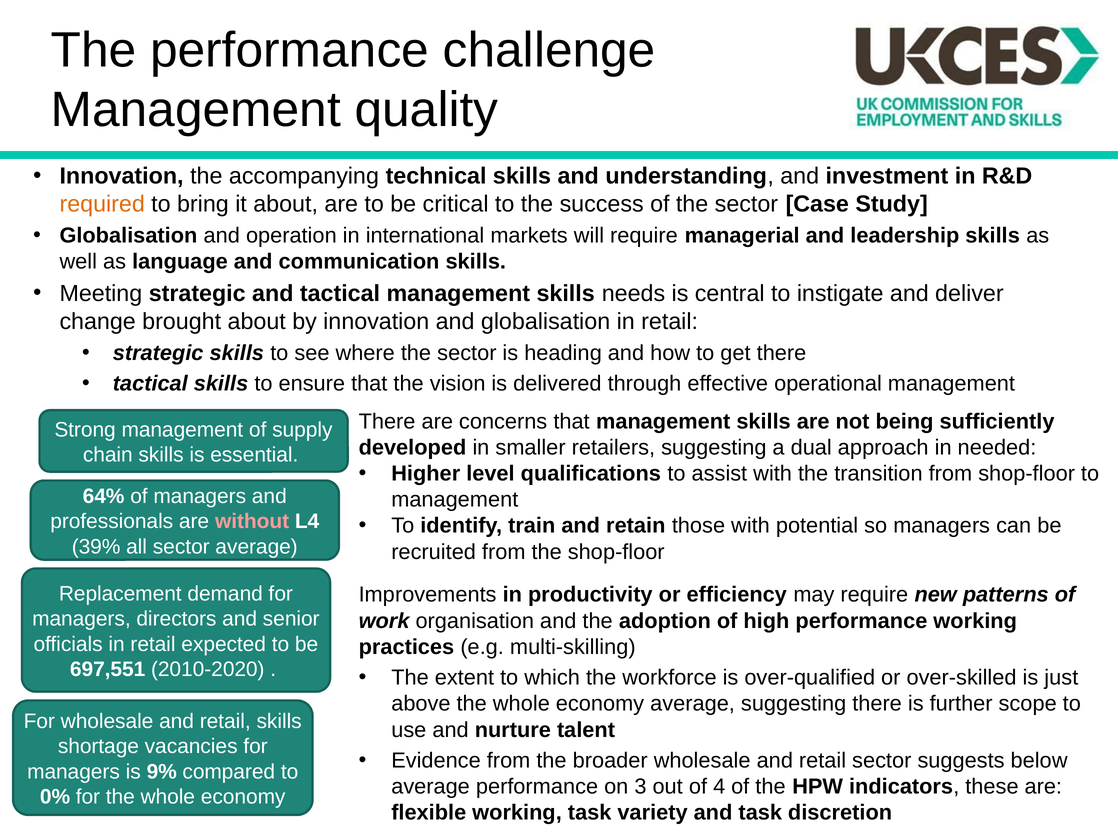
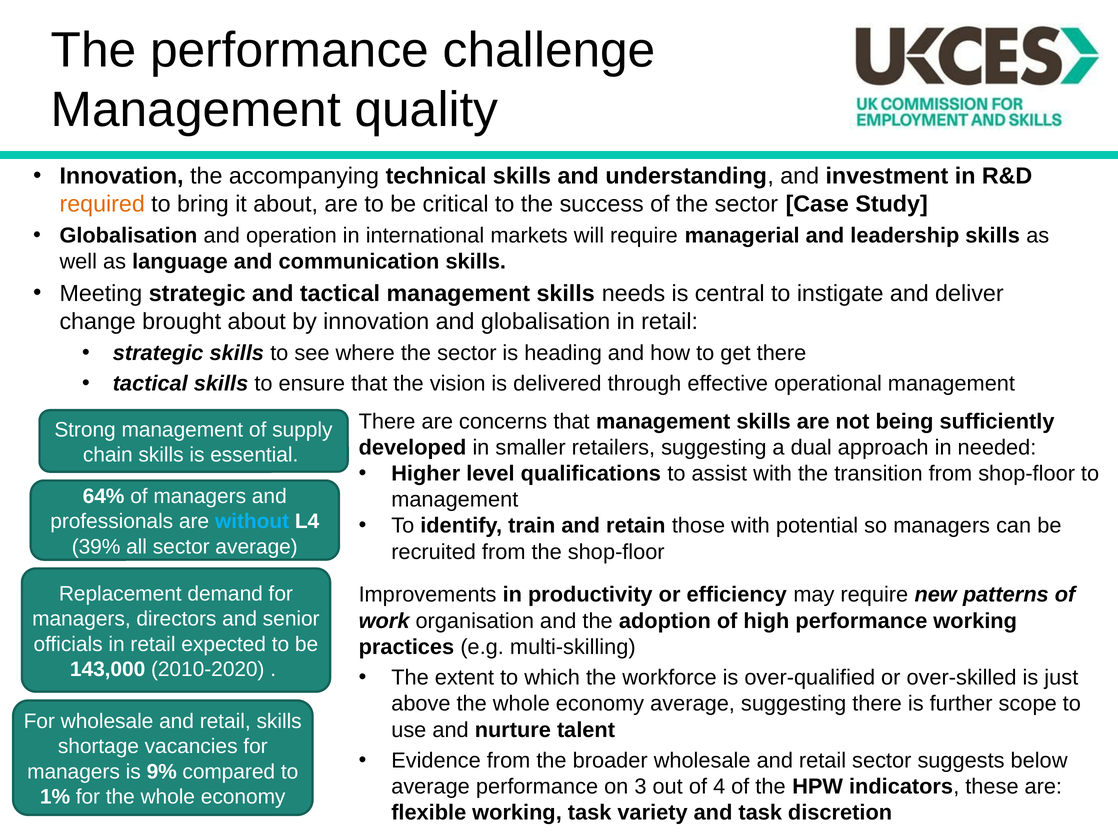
without colour: pink -> light blue
697,551: 697,551 -> 143,000
0%: 0% -> 1%
